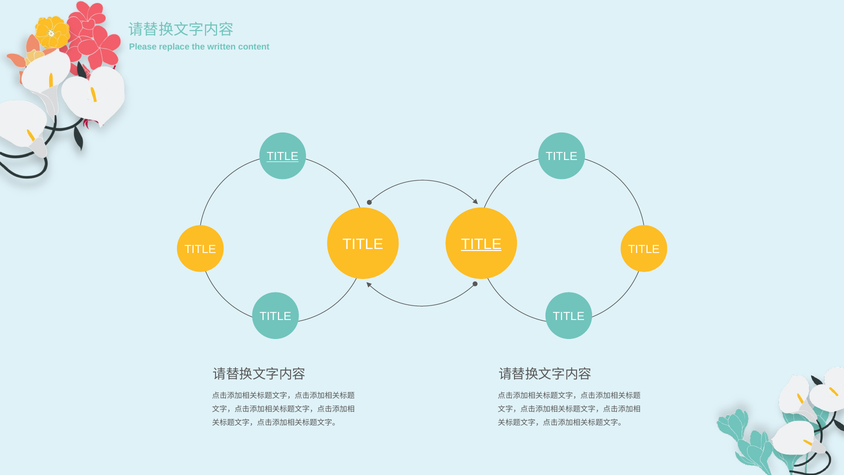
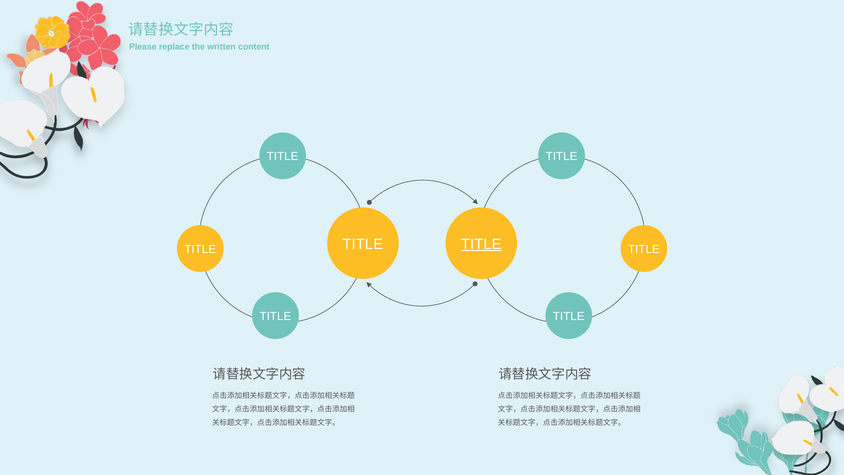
TITLE at (283, 157) underline: present -> none
